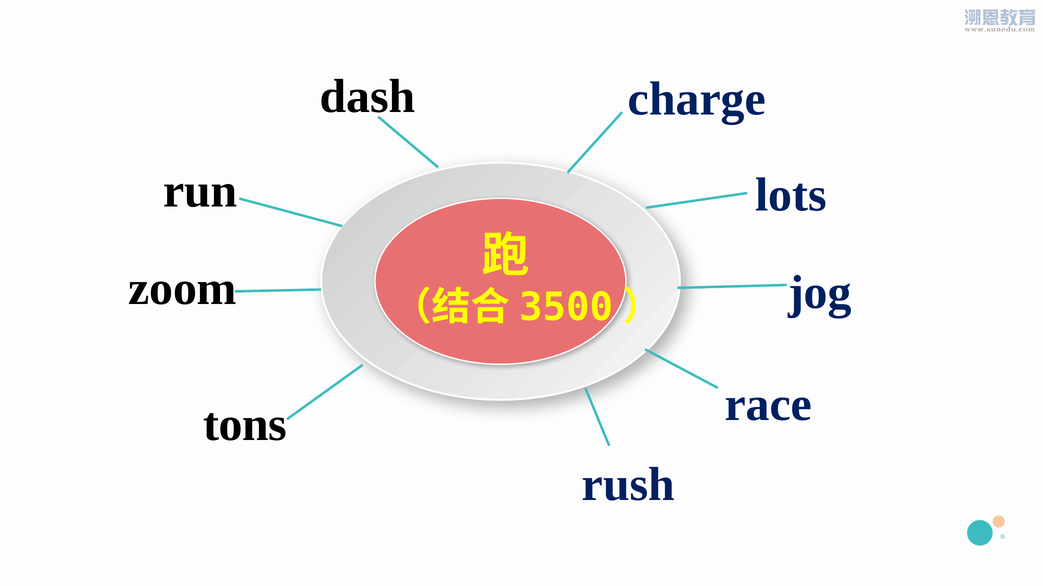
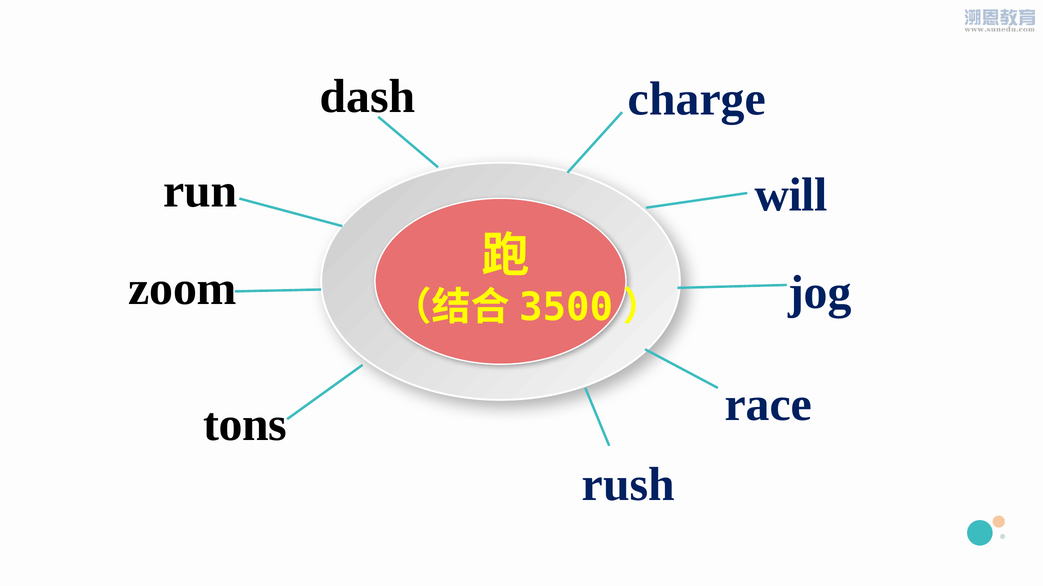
lots: lots -> will
